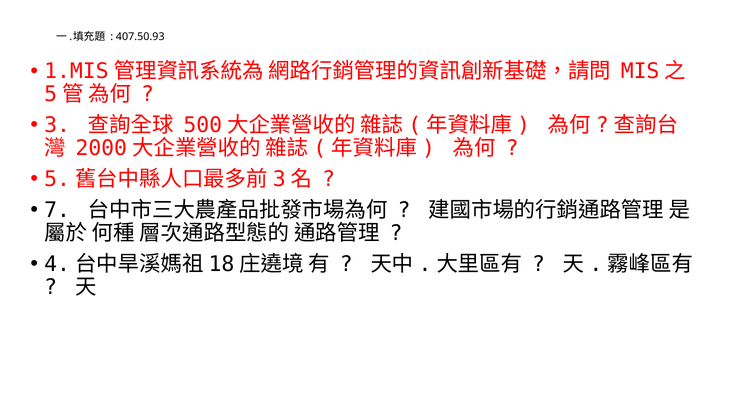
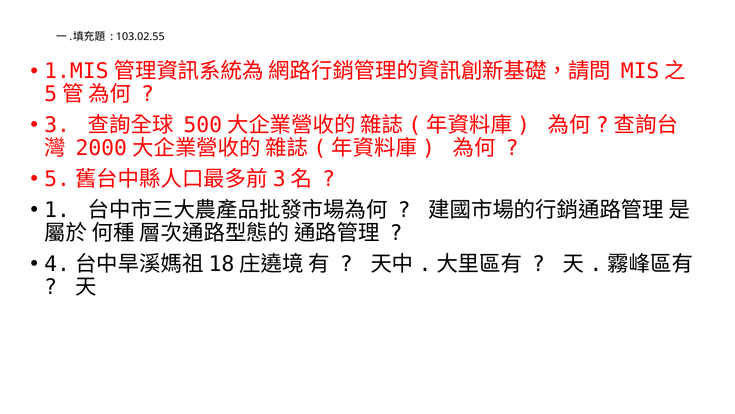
407.50.93: 407.50.93 -> 103.02.55
7: 7 -> 1
